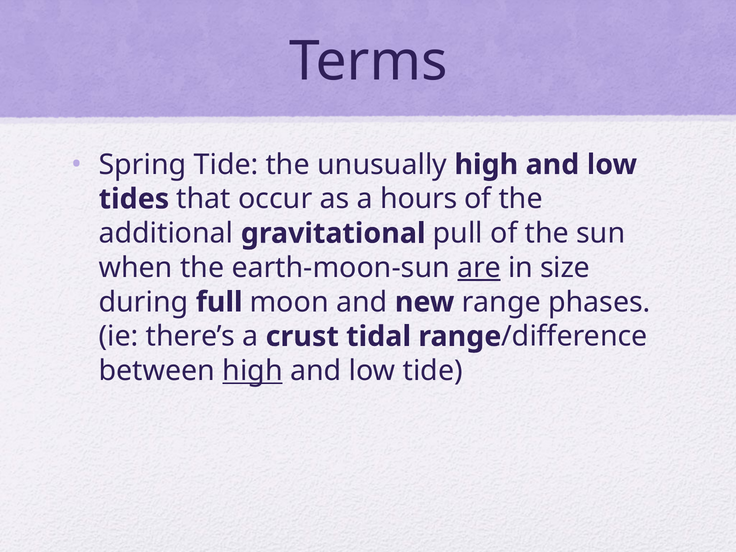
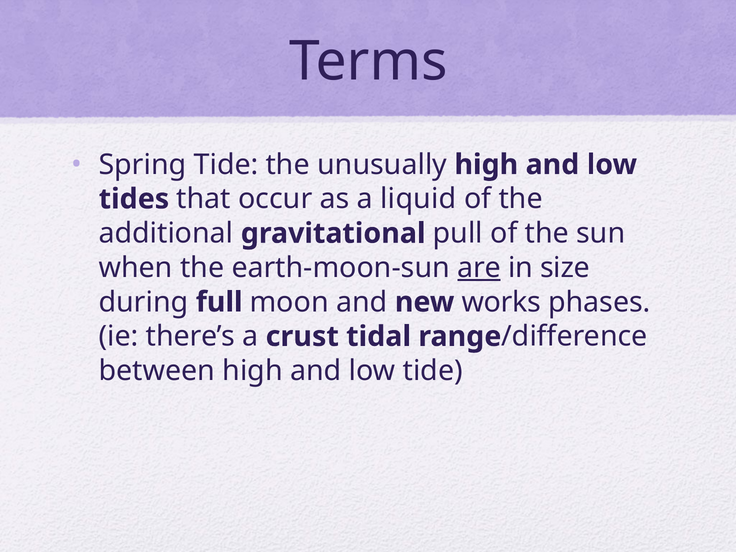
hours: hours -> liquid
new range: range -> works
high at (253, 371) underline: present -> none
